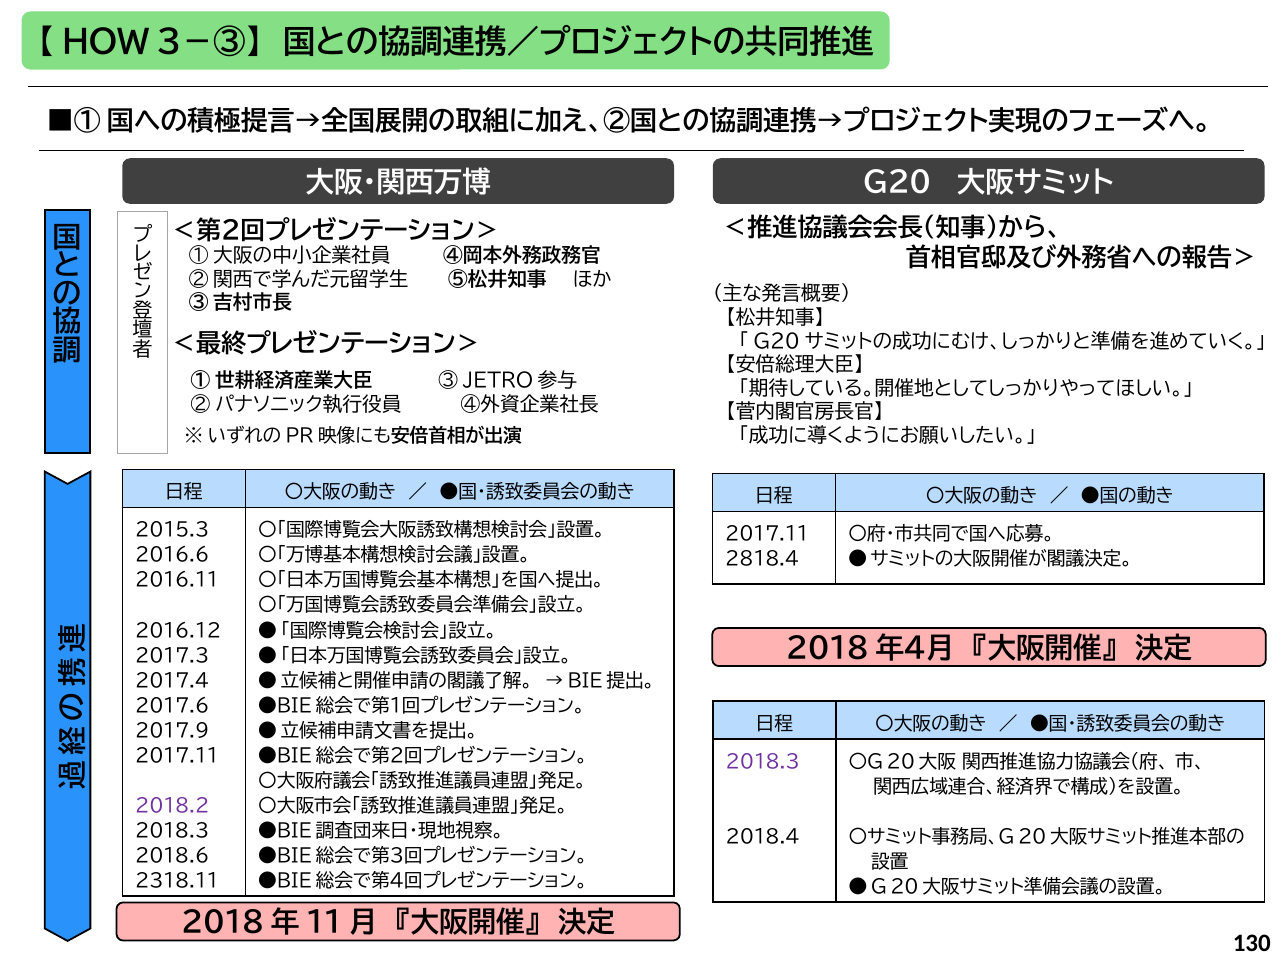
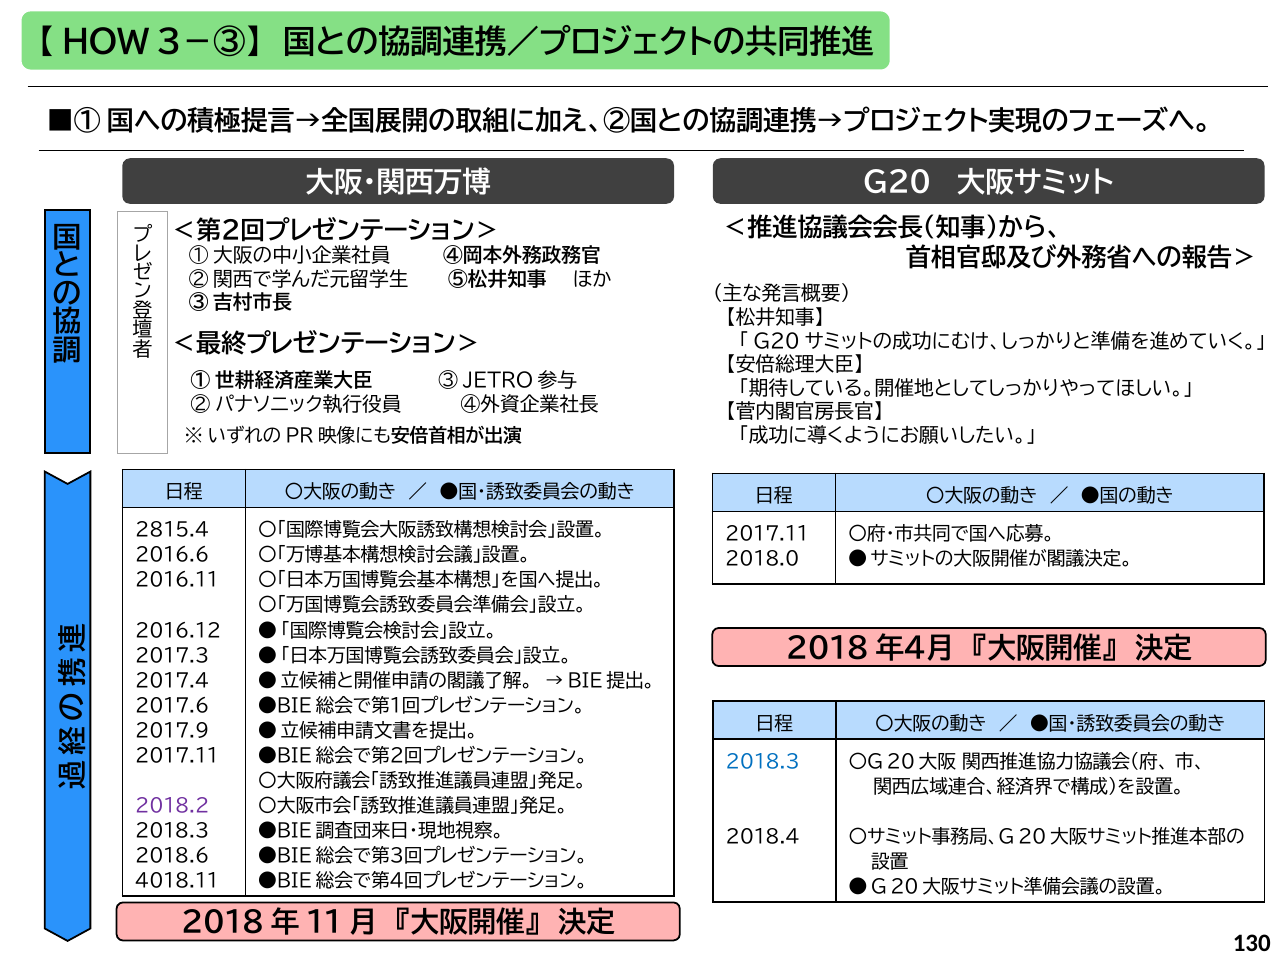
2015.3: 2015.3 -> 2815.4
2818.4: 2818.4 -> 2018.0
2018.3 at (763, 762) colour: purple -> blue
2318.11: 2318.11 -> 4018.11
